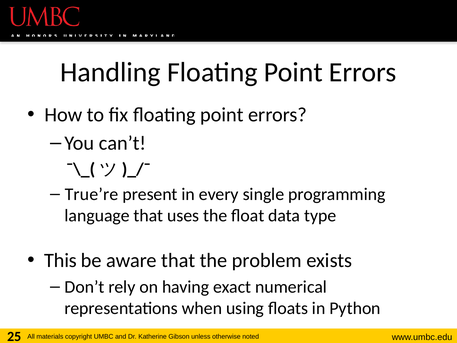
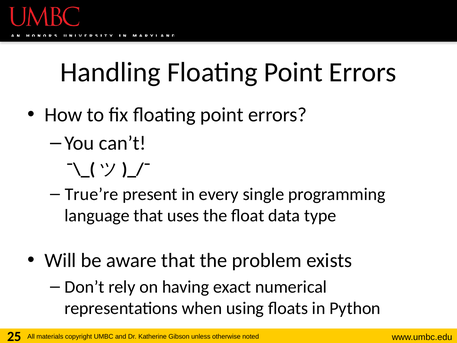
This: This -> Will
